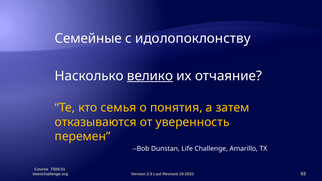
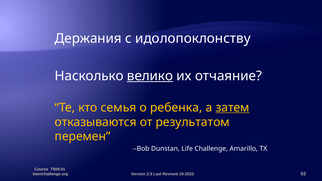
Семейные: Семейные -> Держания
понятия: понятия -> ребенка
затем underline: none -> present
уверенность: уверенность -> результатом
